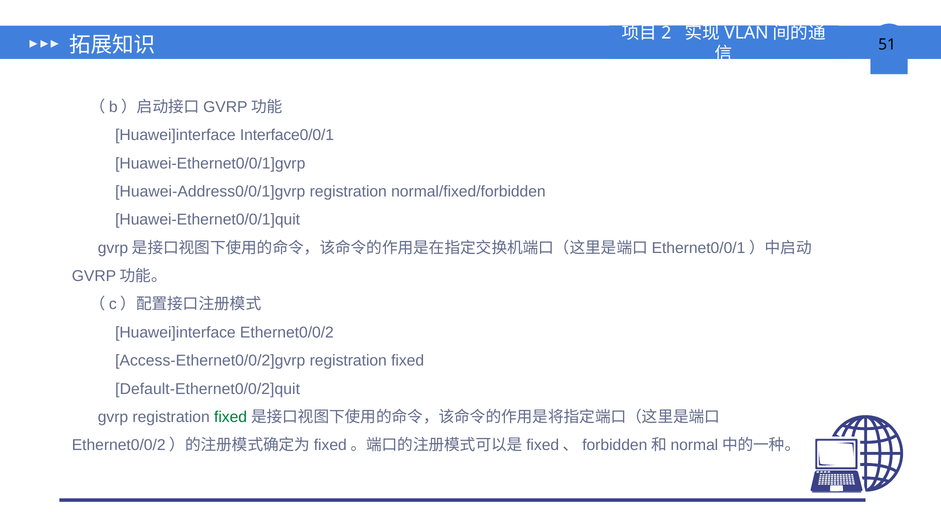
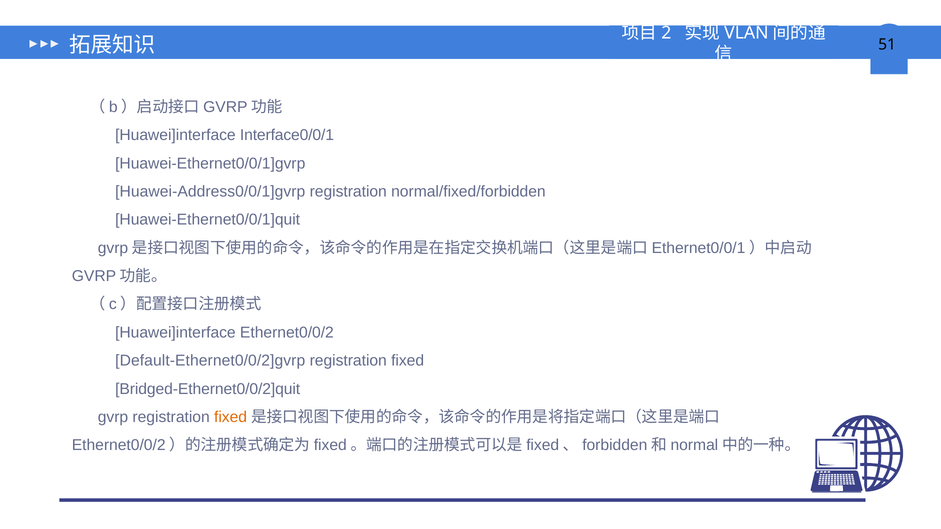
Access-Ethernet0/0/2]gvrp: Access-Ethernet0/0/2]gvrp -> Default-Ethernet0/0/2]gvrp
Default-Ethernet0/0/2]quit: Default-Ethernet0/0/2]quit -> Bridged-Ethernet0/0/2]quit
fixed at (231, 417) colour: green -> orange
